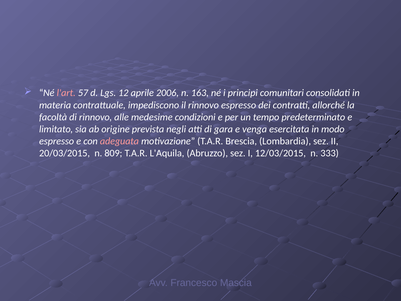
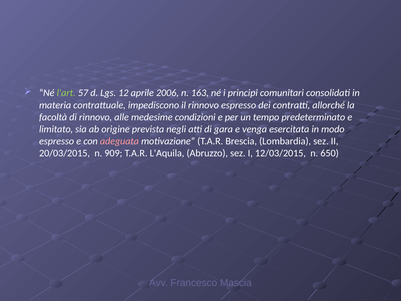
l'art colour: pink -> light green
809: 809 -> 909
333: 333 -> 650
